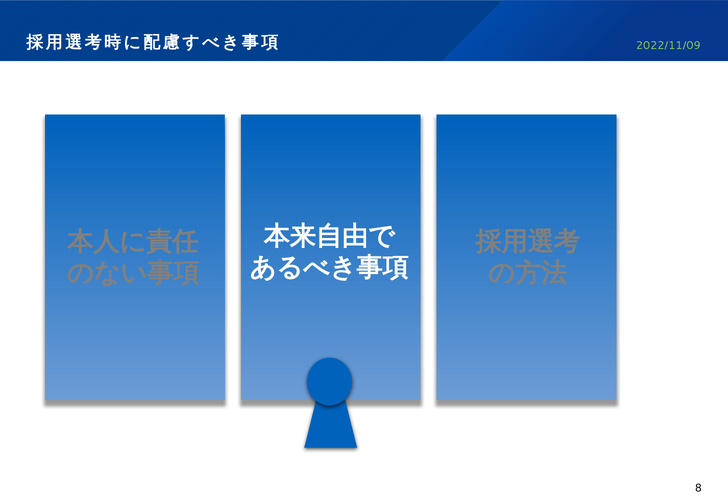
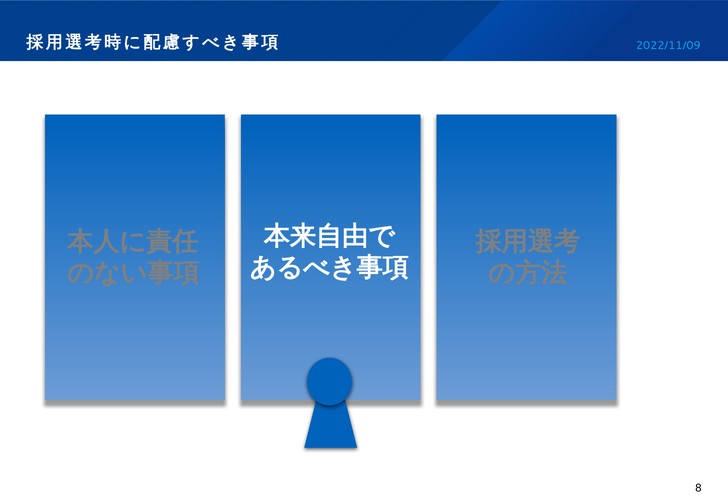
2022/11/09 colour: light green -> light blue
